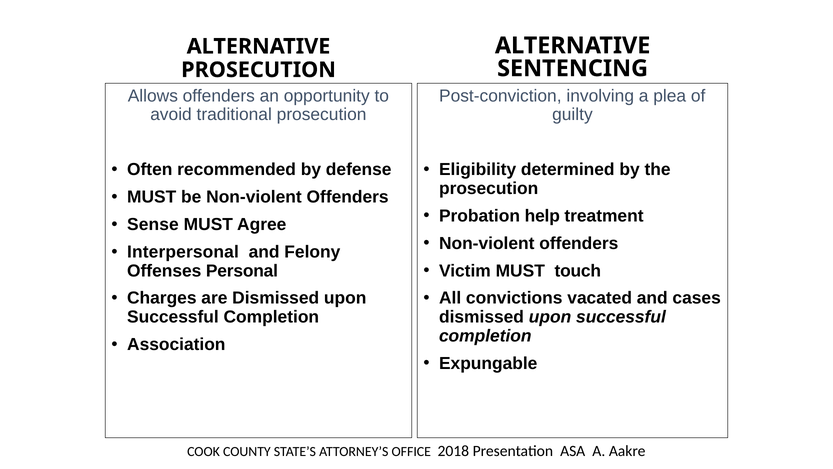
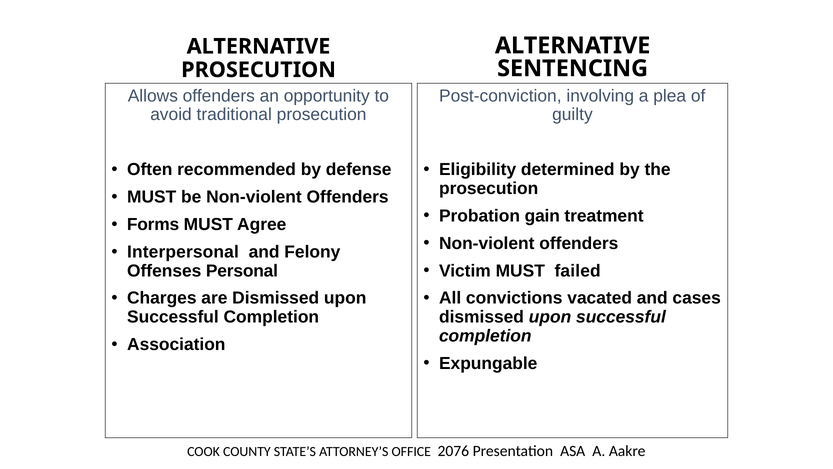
help: help -> gain
Sense: Sense -> Forms
touch: touch -> failed
2018: 2018 -> 2076
